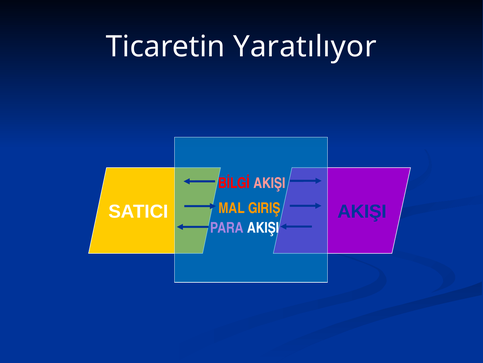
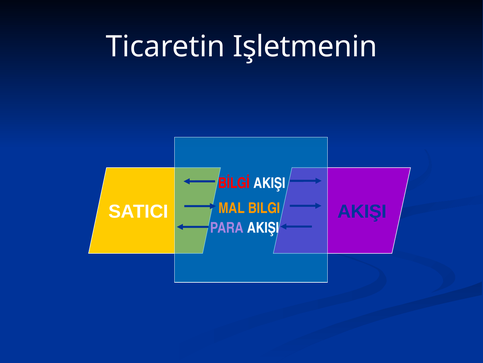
Yaratılıyor: Yaratılıyor -> Işletmenin
AKIŞI at (269, 183) colour: pink -> white
GIRIŞ: GIRIŞ -> BILGI
